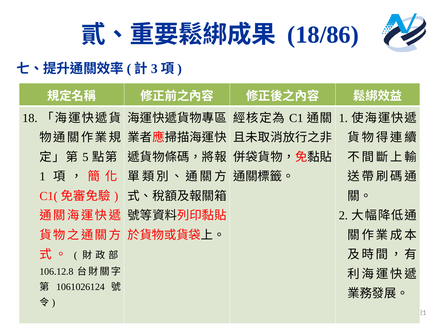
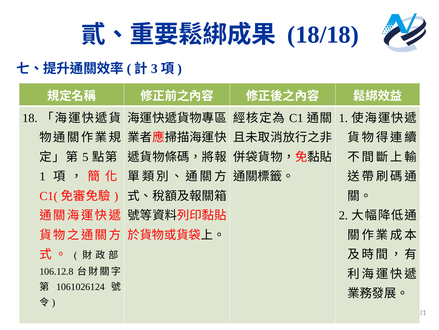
18/86: 18/86 -> 18/18
